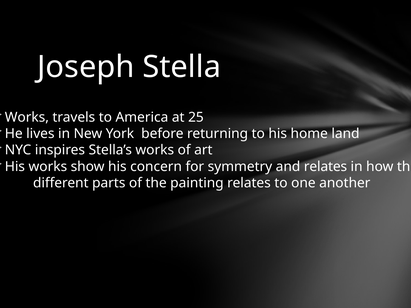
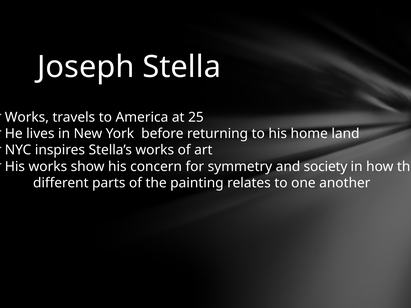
and relates: relates -> society
